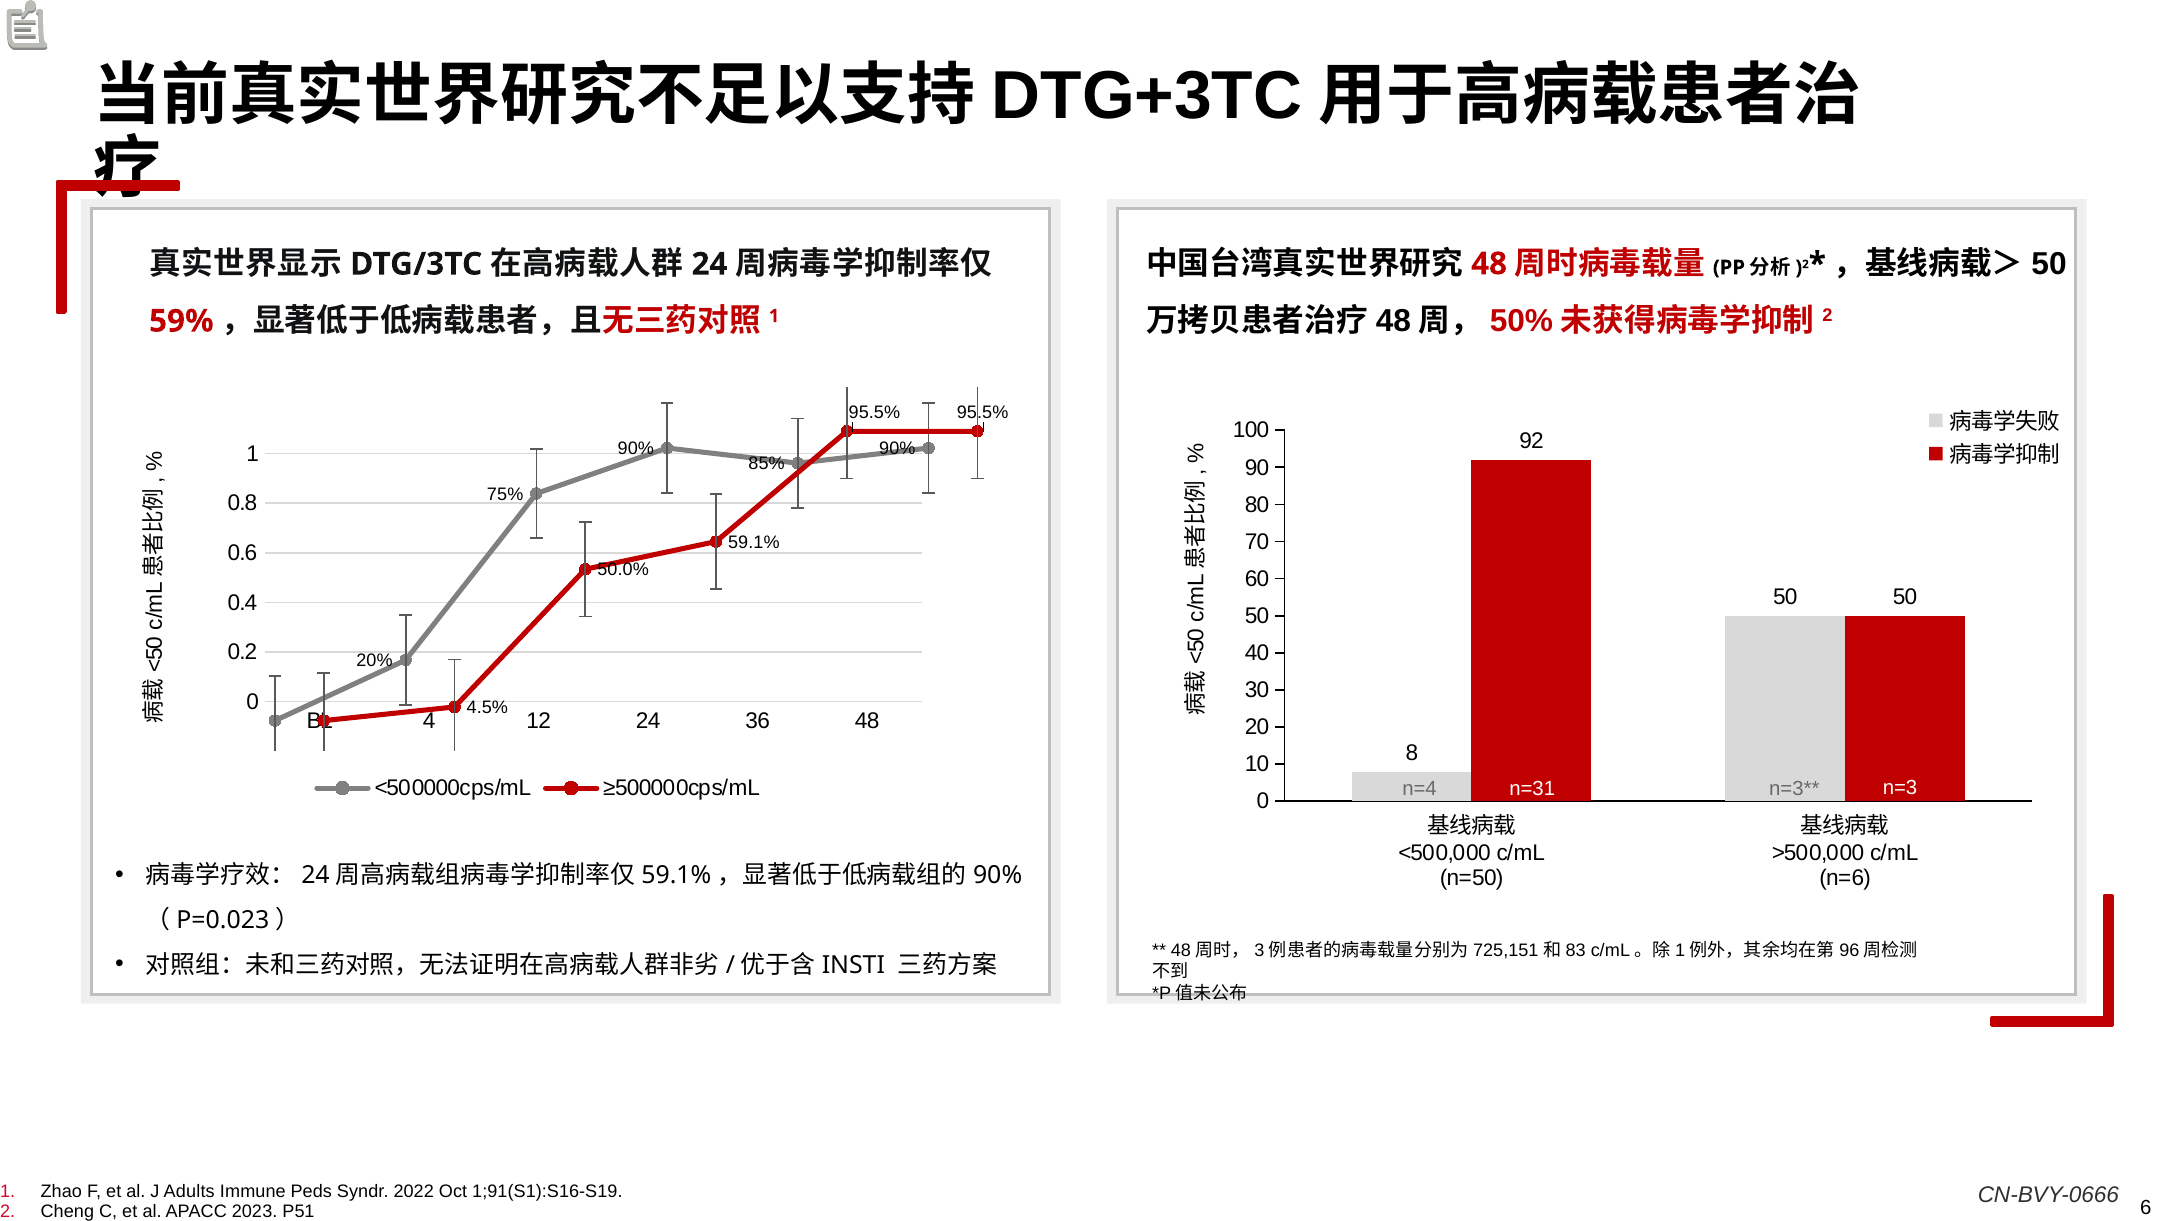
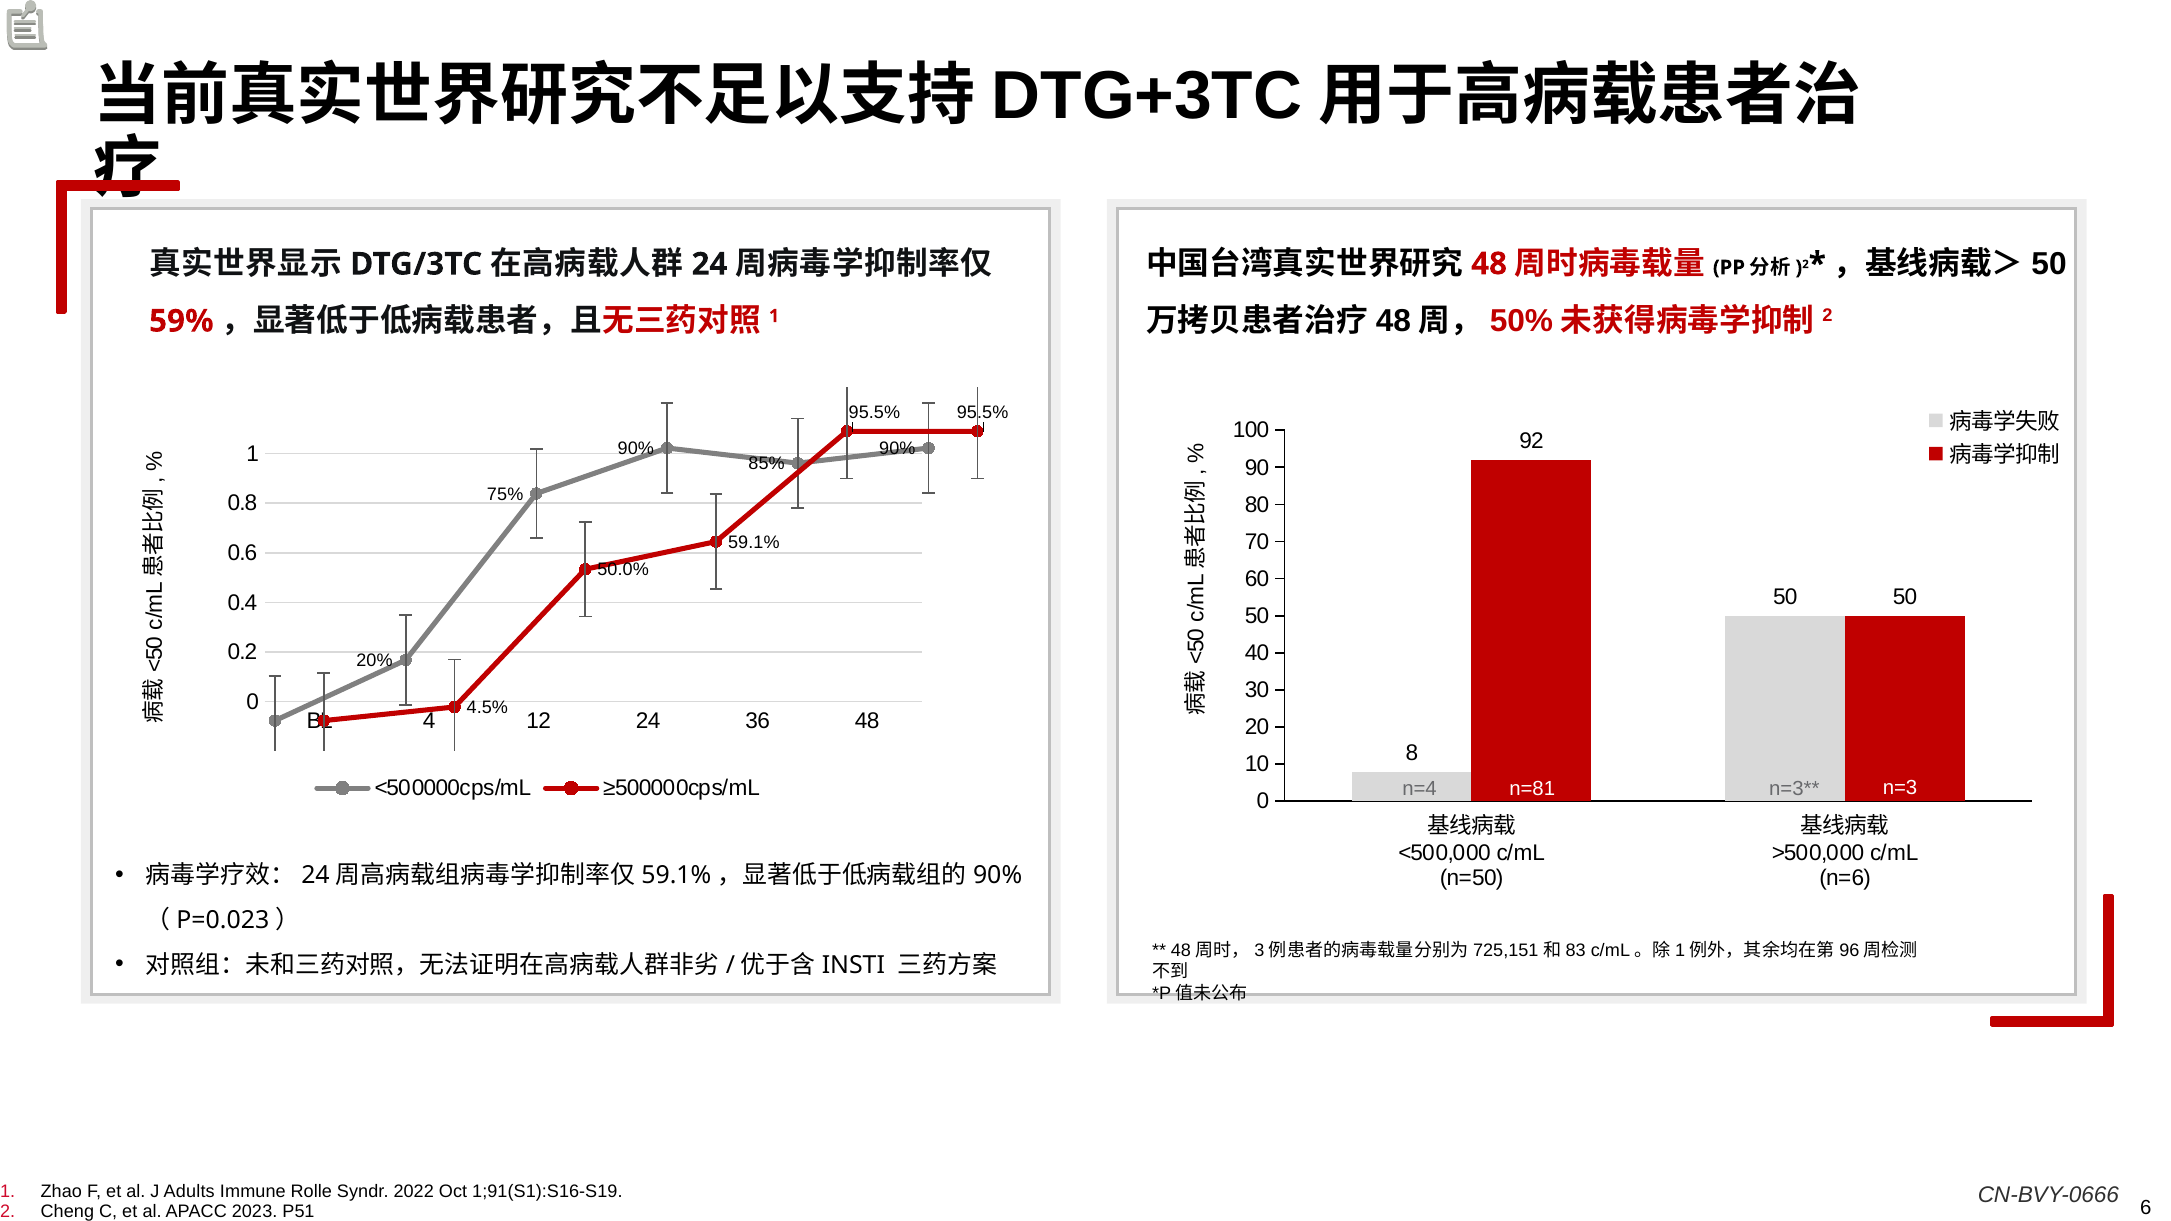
n=31: n=31 -> n=81
Peds: Peds -> Rolle
